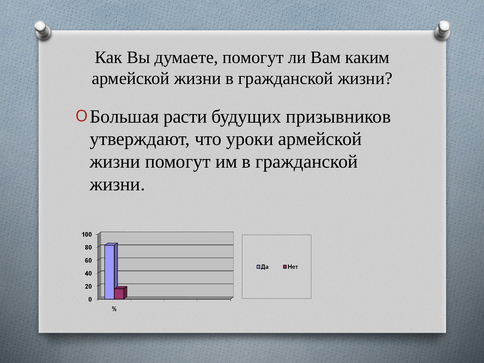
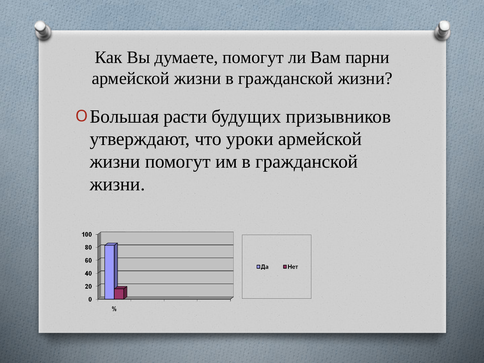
каким: каким -> парни
